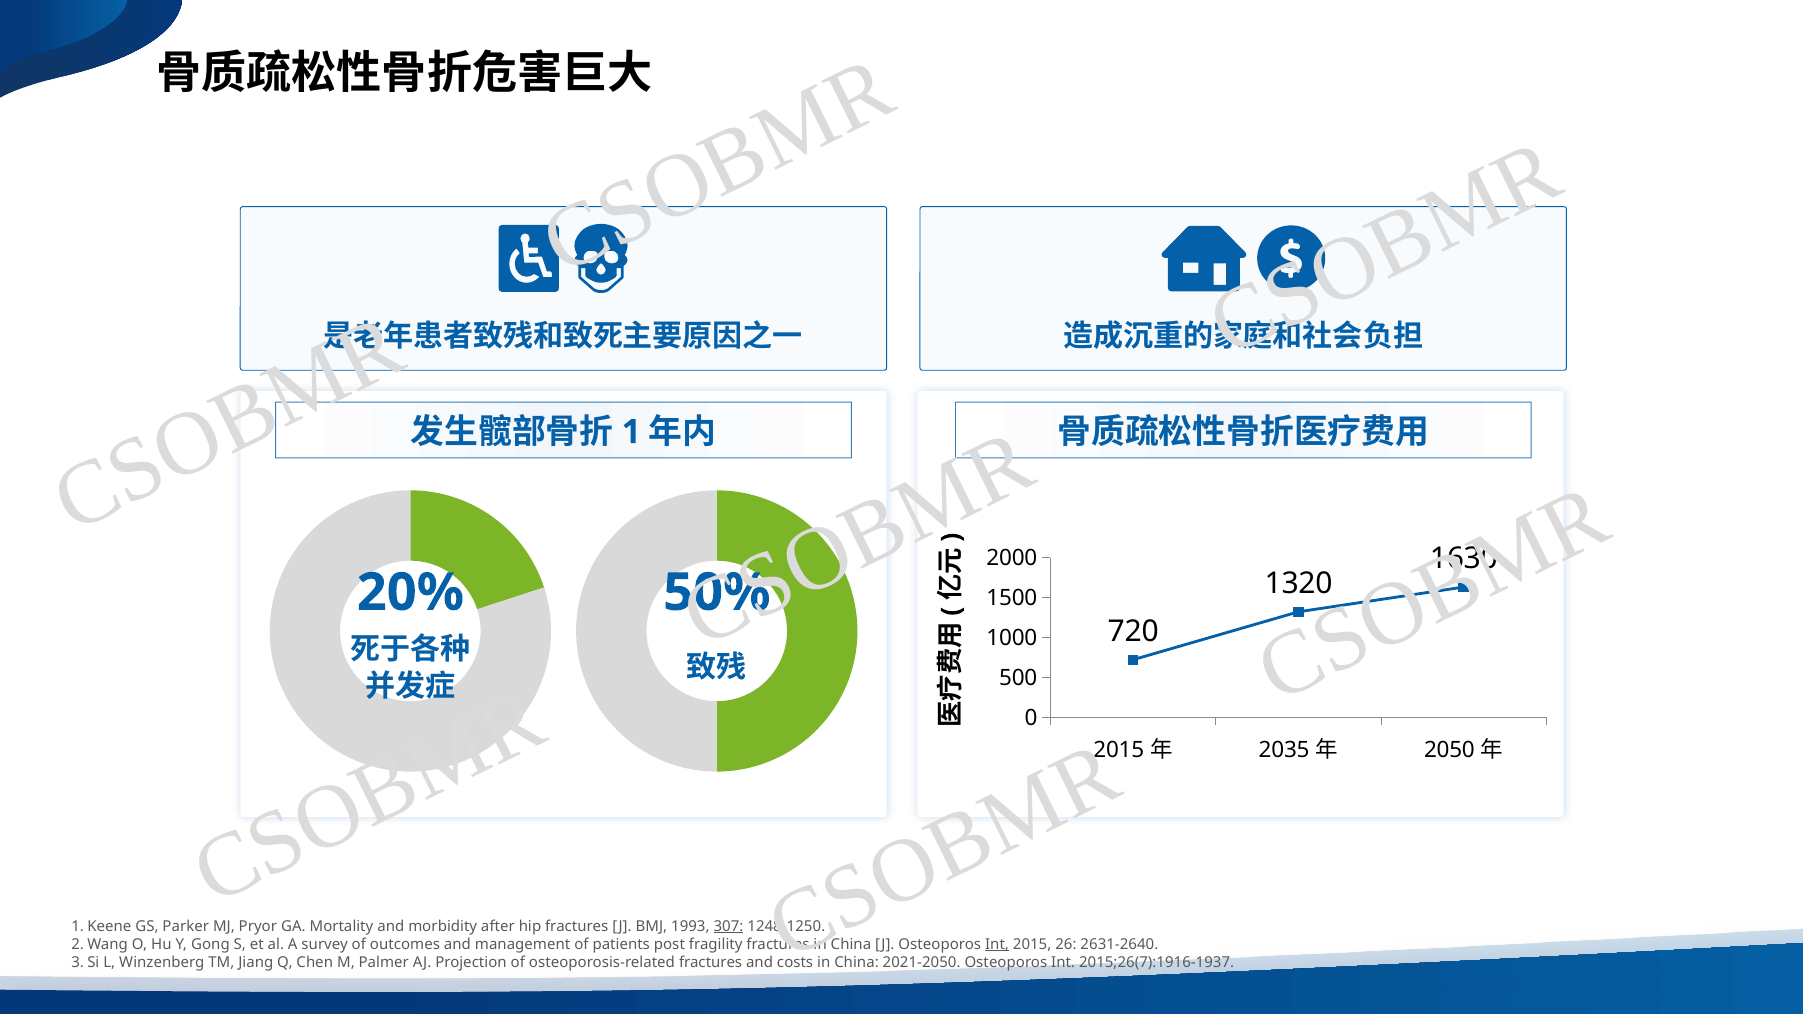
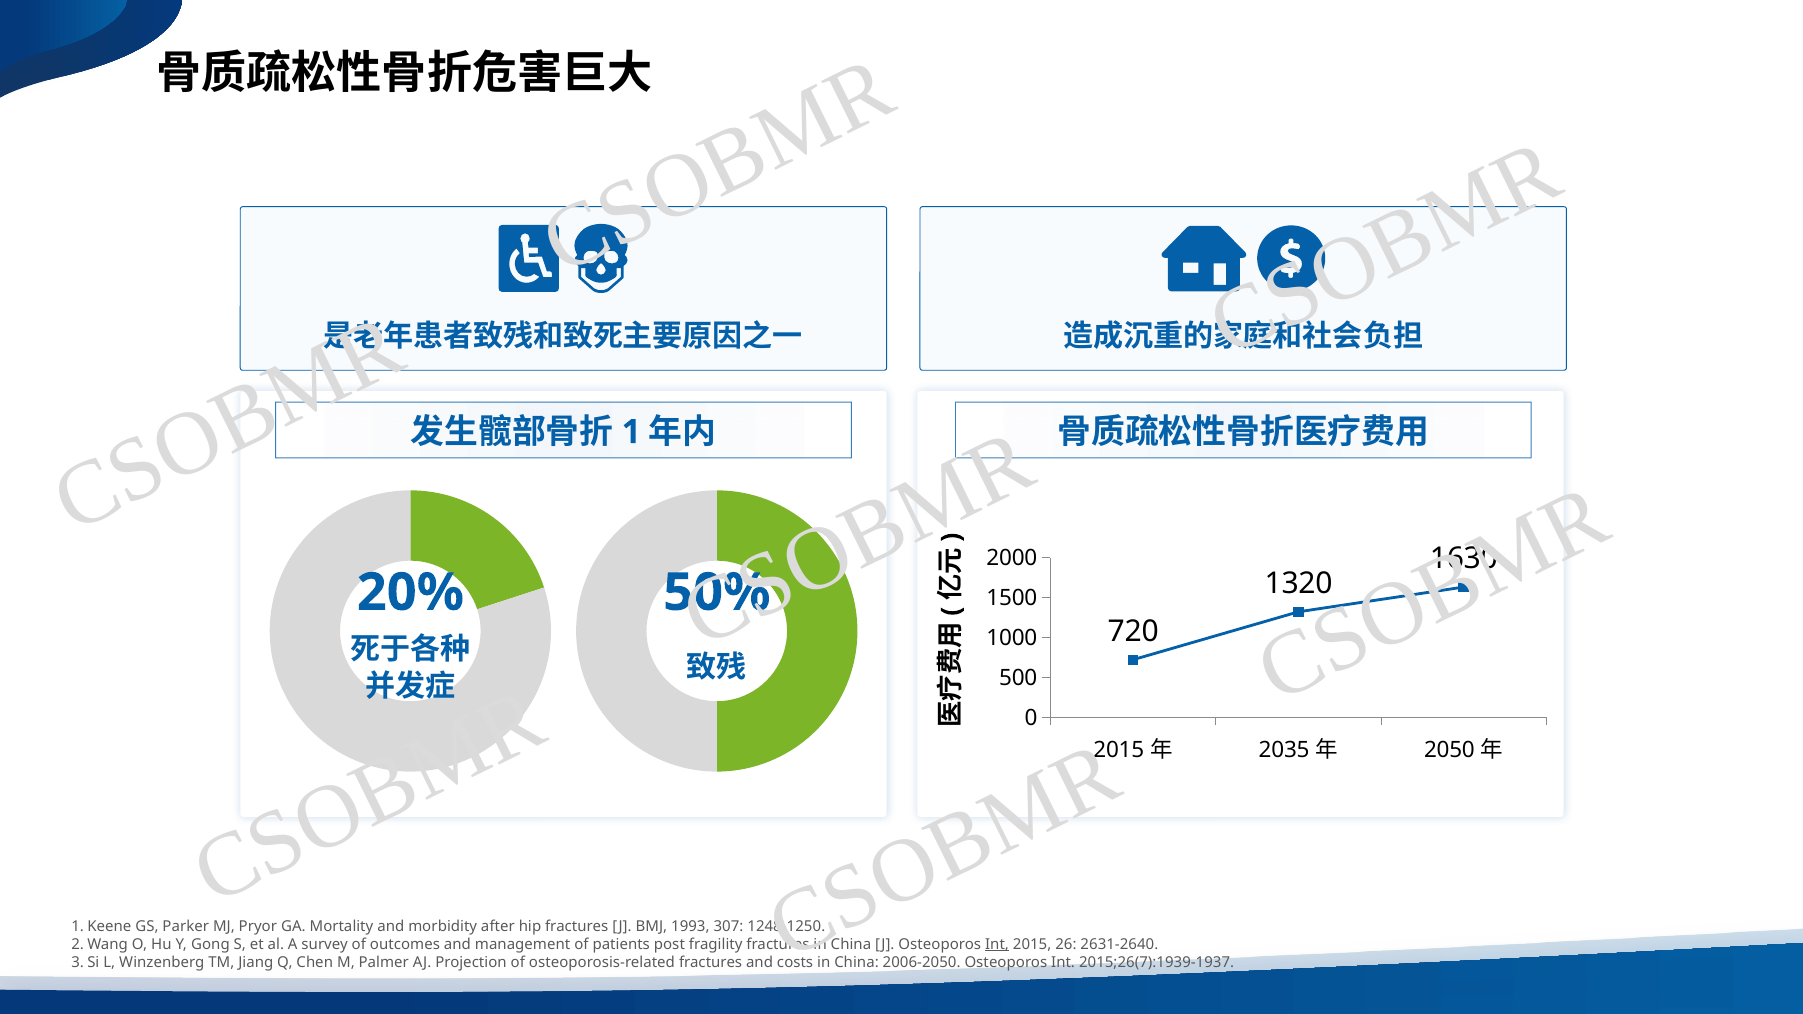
307 underline: present -> none
2021-2050: 2021-2050 -> 2006-2050
2015;26(7):1916-1937: 2015;26(7):1916-1937 -> 2015;26(7):1939-1937
